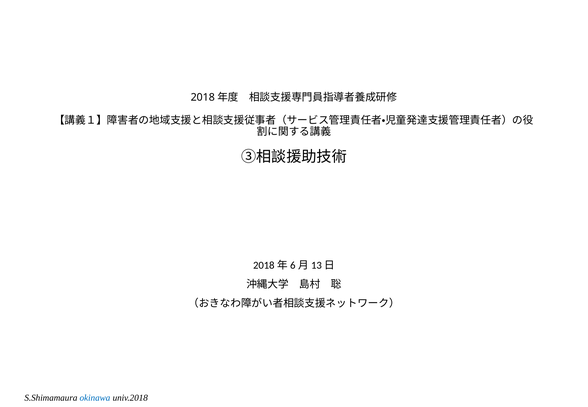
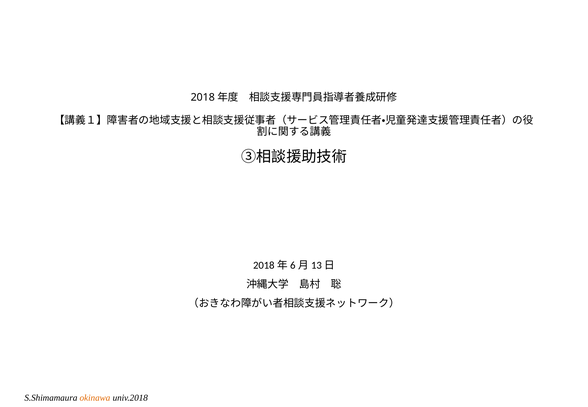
okinawa colour: blue -> orange
